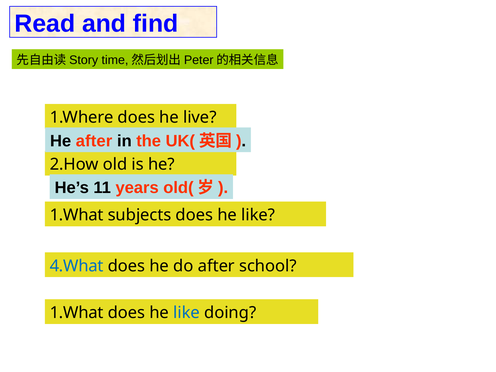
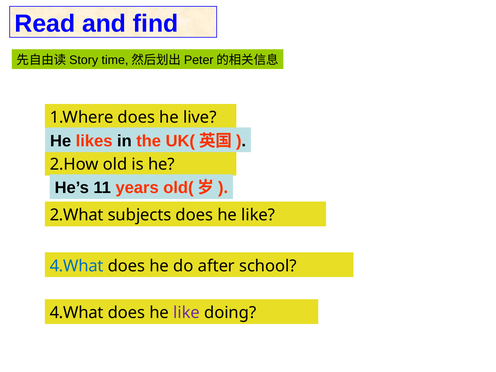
He after: after -> likes
1.What at (77, 215): 1.What -> 2.What
1.What at (77, 313): 1.What -> 4.What
like at (187, 313) colour: blue -> purple
